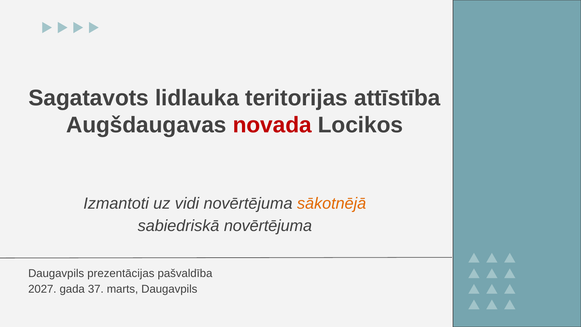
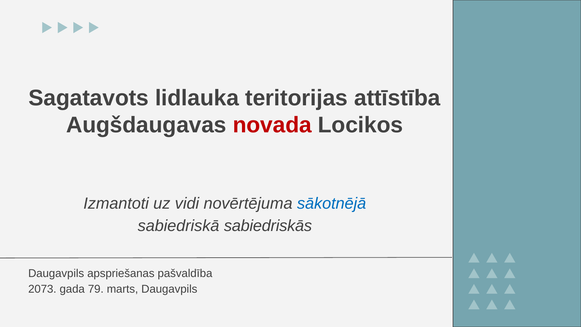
sākotnējā colour: orange -> blue
sabiedriskā novērtējuma: novērtējuma -> sabiedriskās
prezentācijas: prezentācijas -> apspriešanas
2027: 2027 -> 2073
37: 37 -> 79
